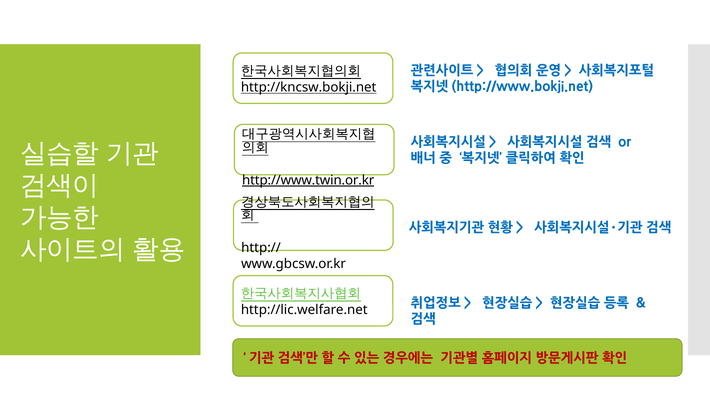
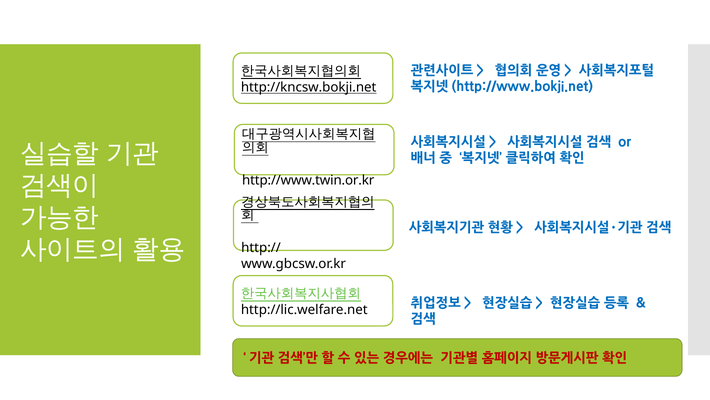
http://www.twin.or.kr underline: present -> none
